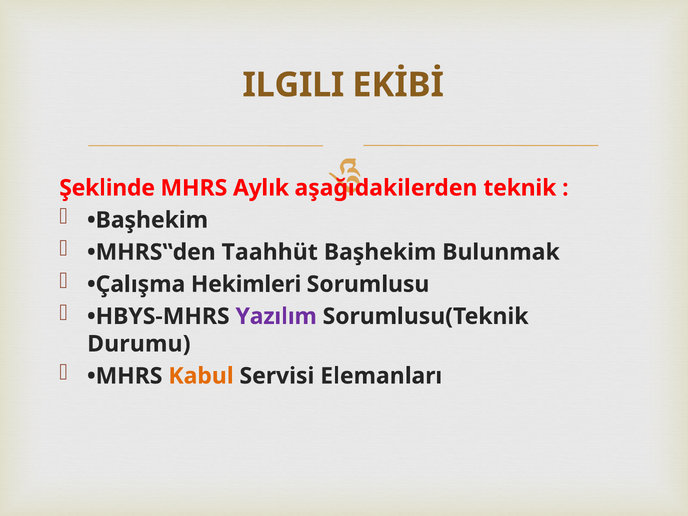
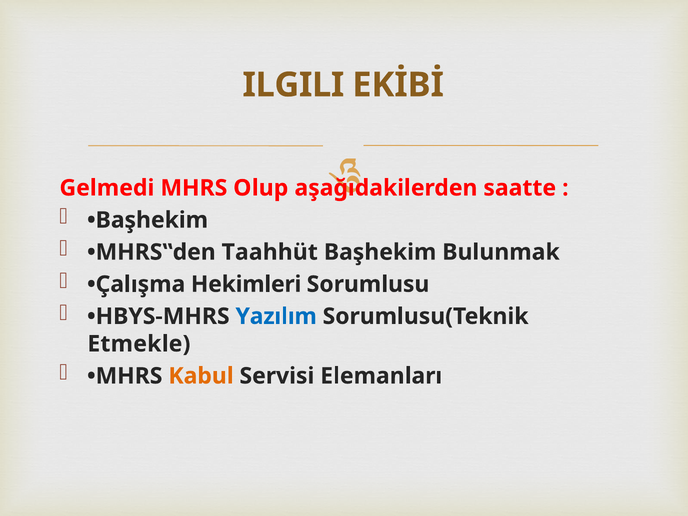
Şeklinde: Şeklinde -> Gelmedi
Aylık: Aylık -> Olup
teknik: teknik -> saatte
Yazılım colour: purple -> blue
Durumu: Durumu -> Etmekle
